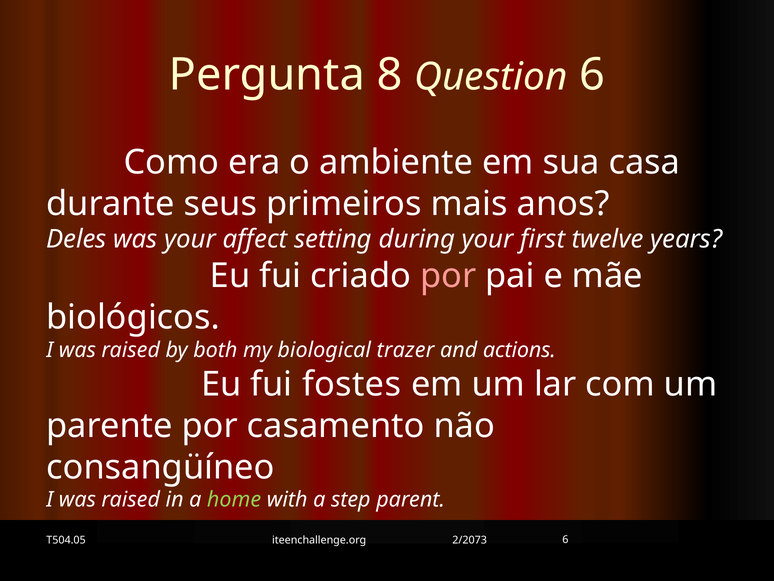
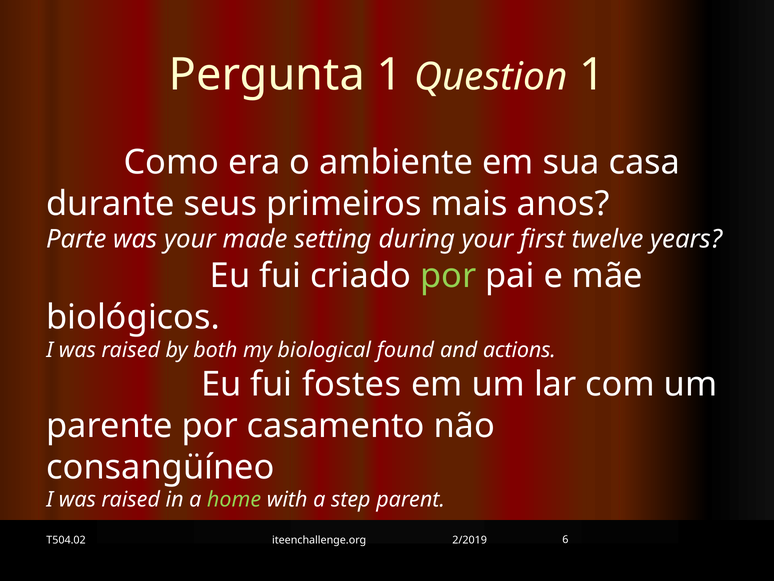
Pergunta 8: 8 -> 1
Question 6: 6 -> 1
Deles: Deles -> Parte
affect: affect -> made
por at (448, 276) colour: pink -> light green
trazer: trazer -> found
T504.05: T504.05 -> T504.02
2/2073: 2/2073 -> 2/2019
